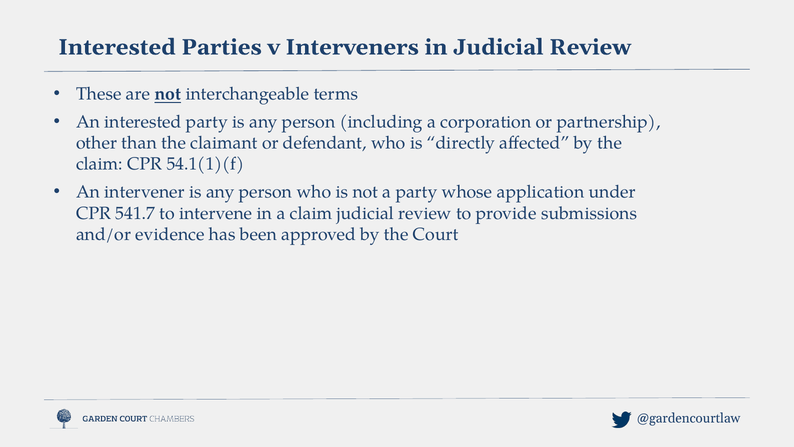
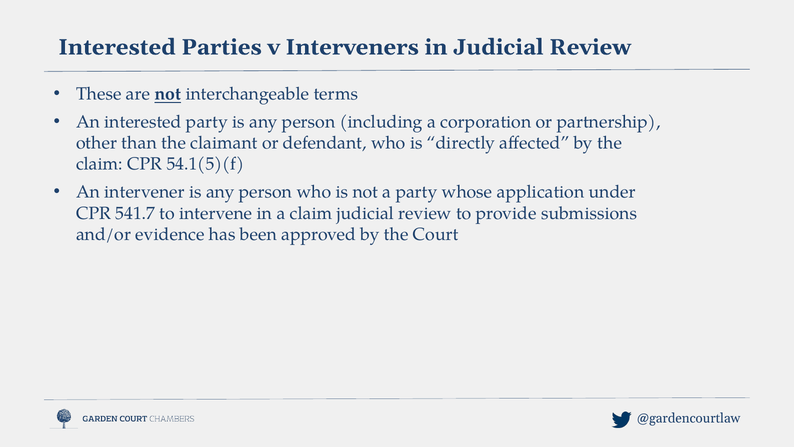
54.1(1)(f: 54.1(1)(f -> 54.1(5)(f
